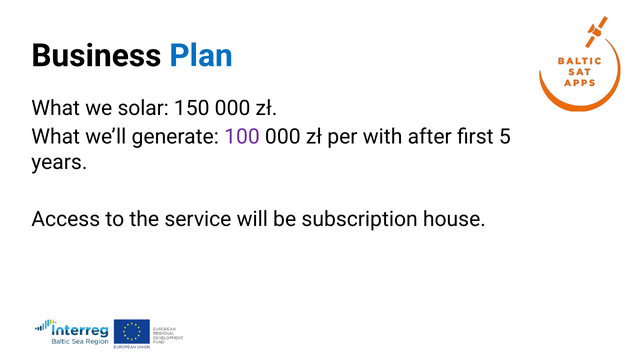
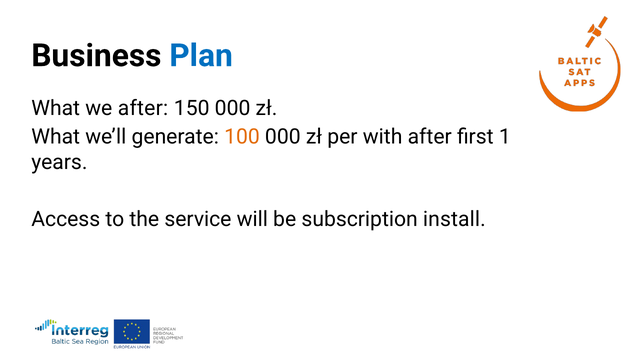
we solar: solar -> after
100 colour: purple -> orange
5: 5 -> 1
house: house -> install
